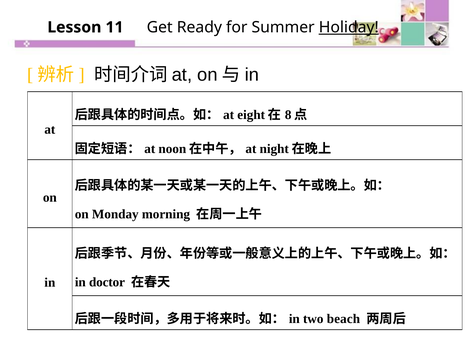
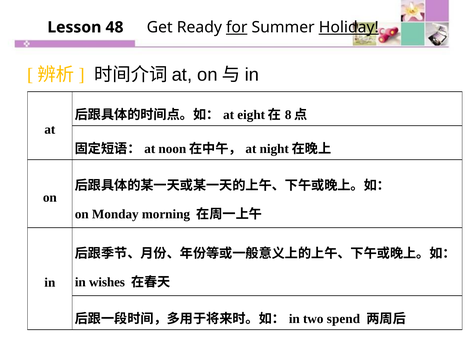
11: 11 -> 48
for underline: none -> present
doctor: doctor -> wishes
beach: beach -> spend
